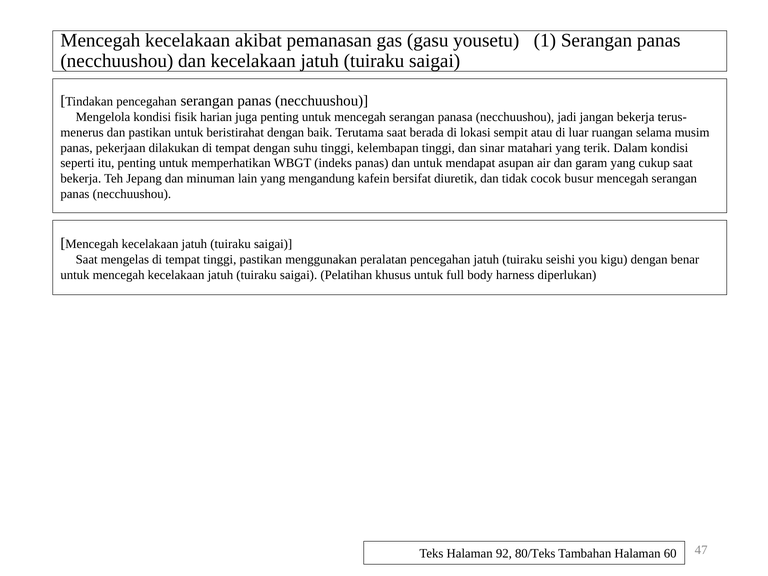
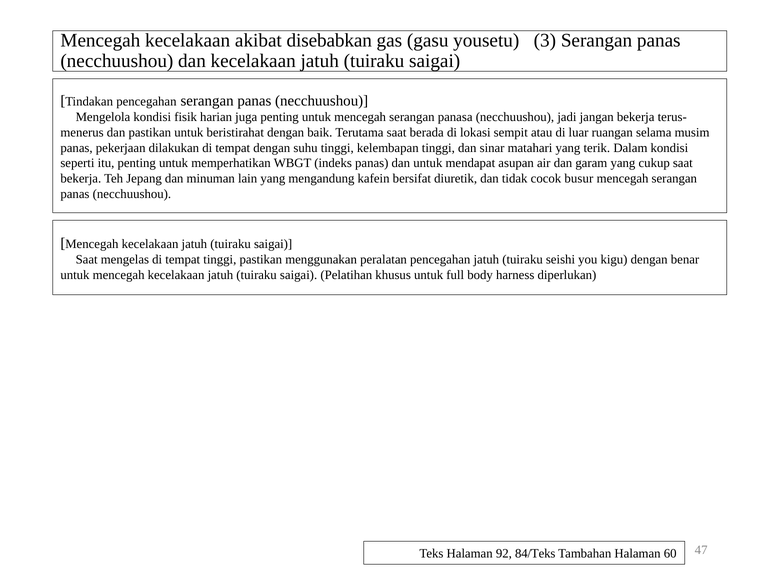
pemanasan: pemanasan -> disebabkan
1: 1 -> 3
80/Teks: 80/Teks -> 84/Teks
